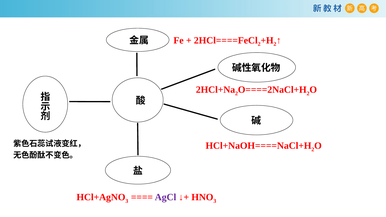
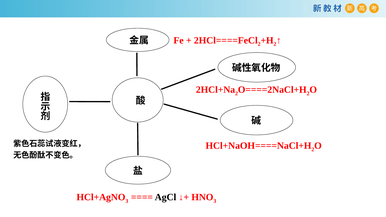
AgCl colour: purple -> black
